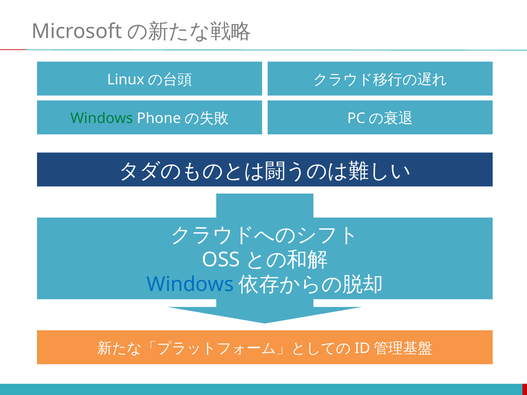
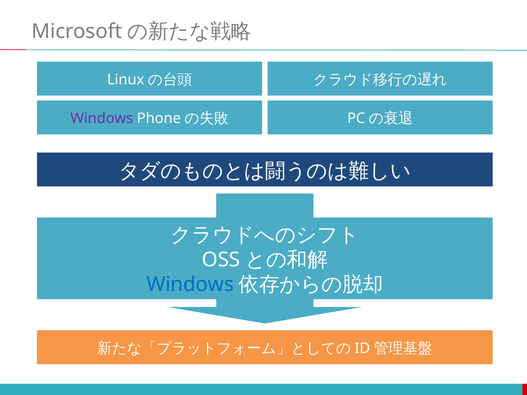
Windows at (102, 119) colour: green -> purple
